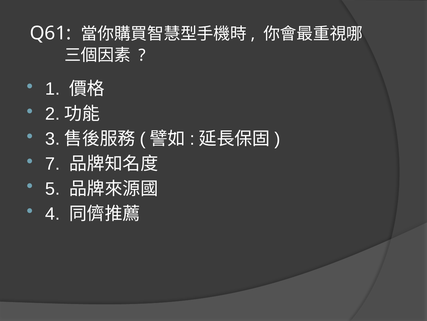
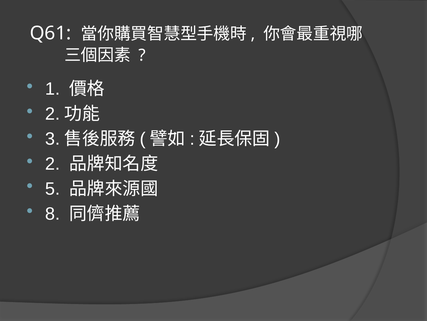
7 at (53, 163): 7 -> 2
4: 4 -> 8
